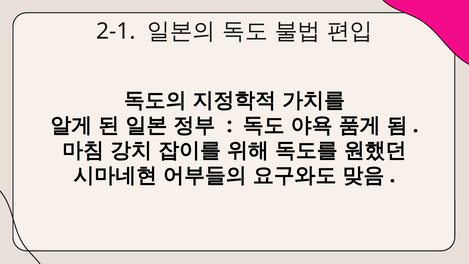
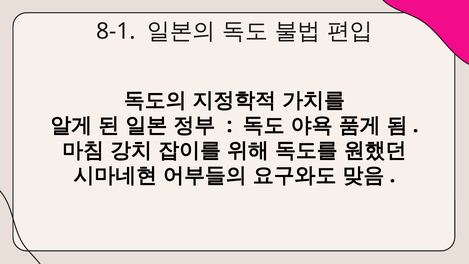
2-1: 2-1 -> 8-1
